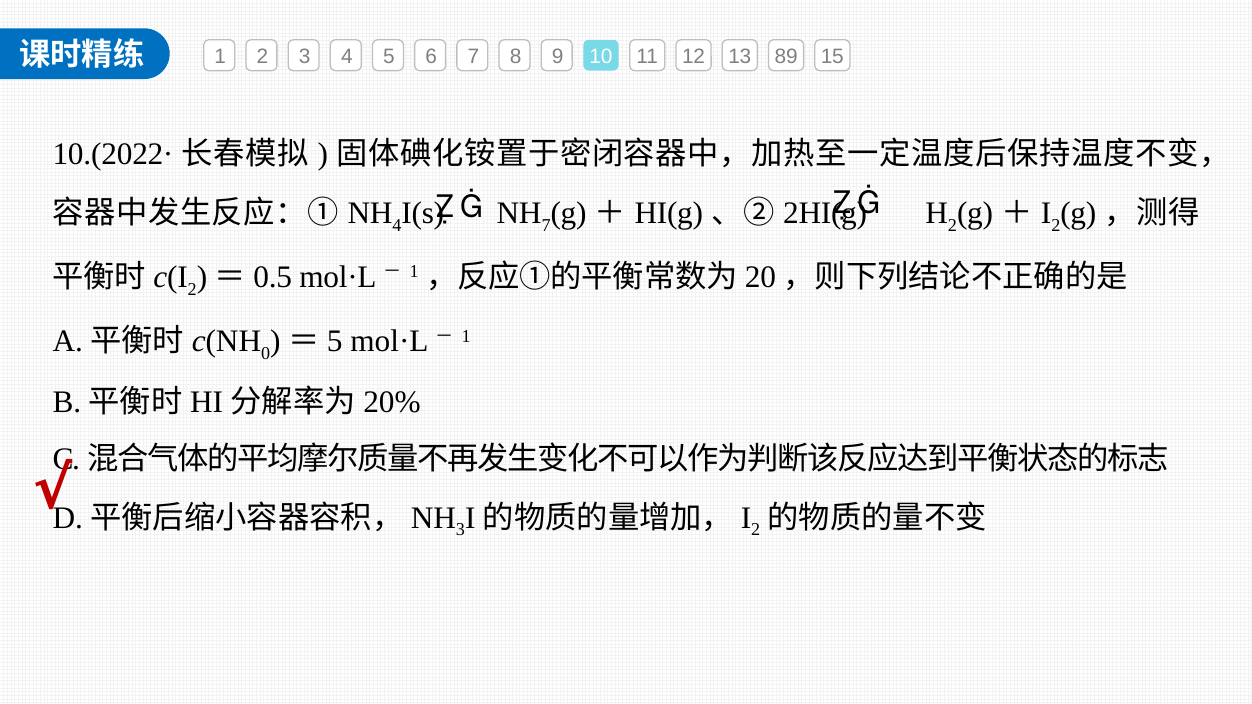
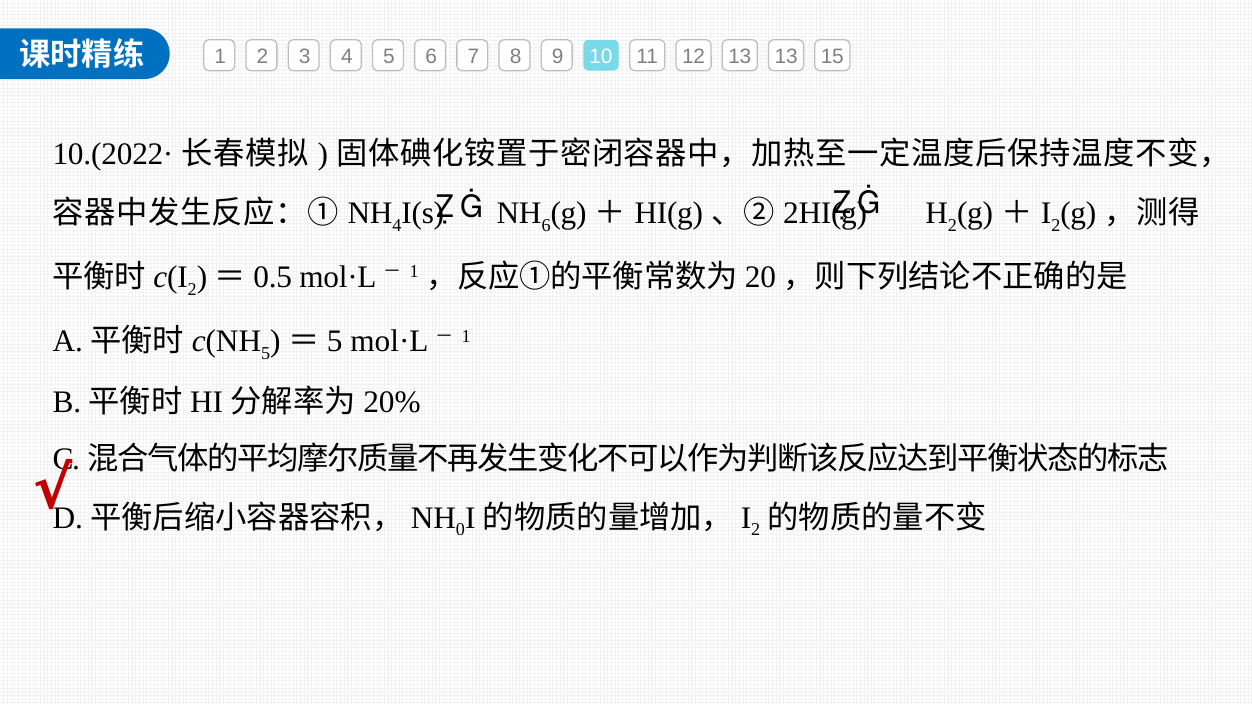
13 89: 89 -> 13
7 at (546, 225): 7 -> 6
0 at (266, 353): 0 -> 5
3 at (460, 530): 3 -> 0
